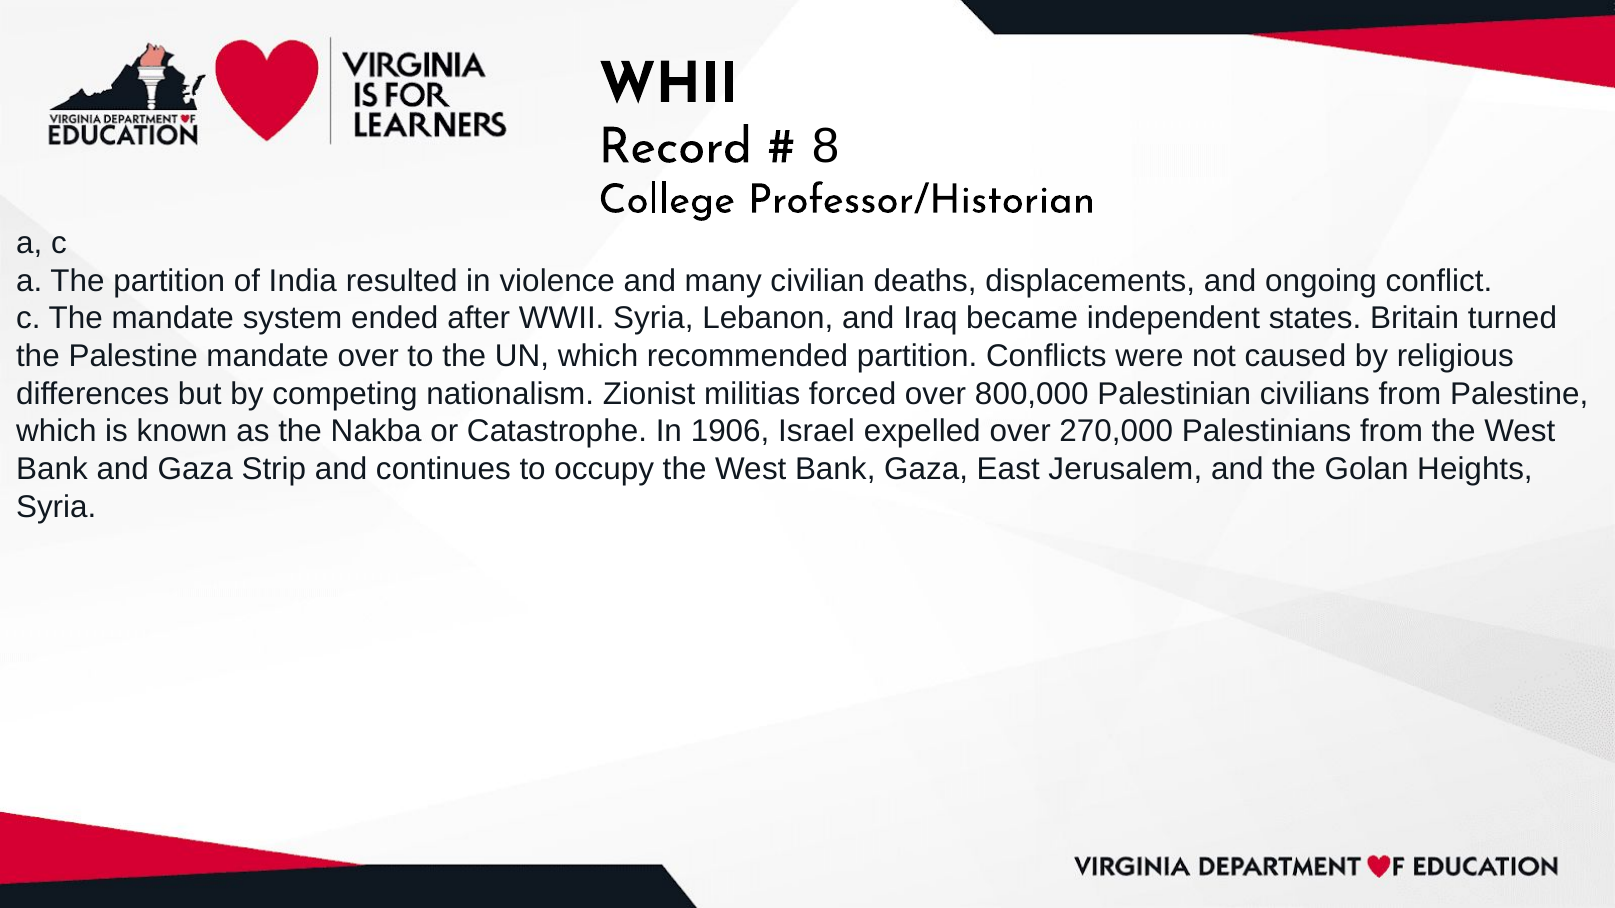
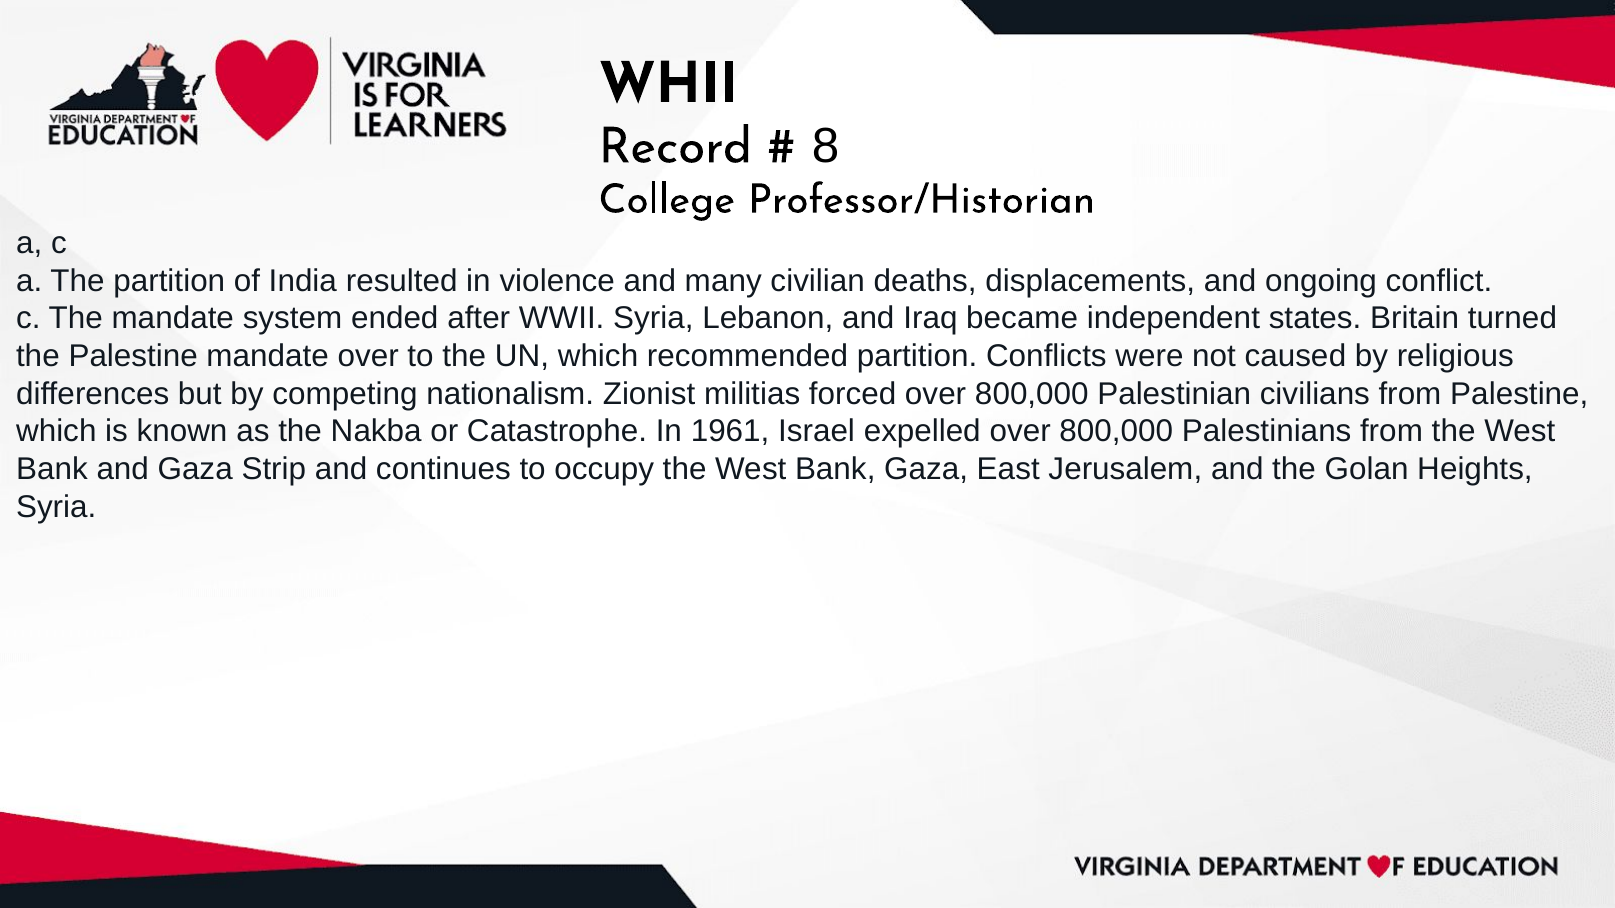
1906: 1906 -> 1961
expelled over 270,000: 270,000 -> 800,000
